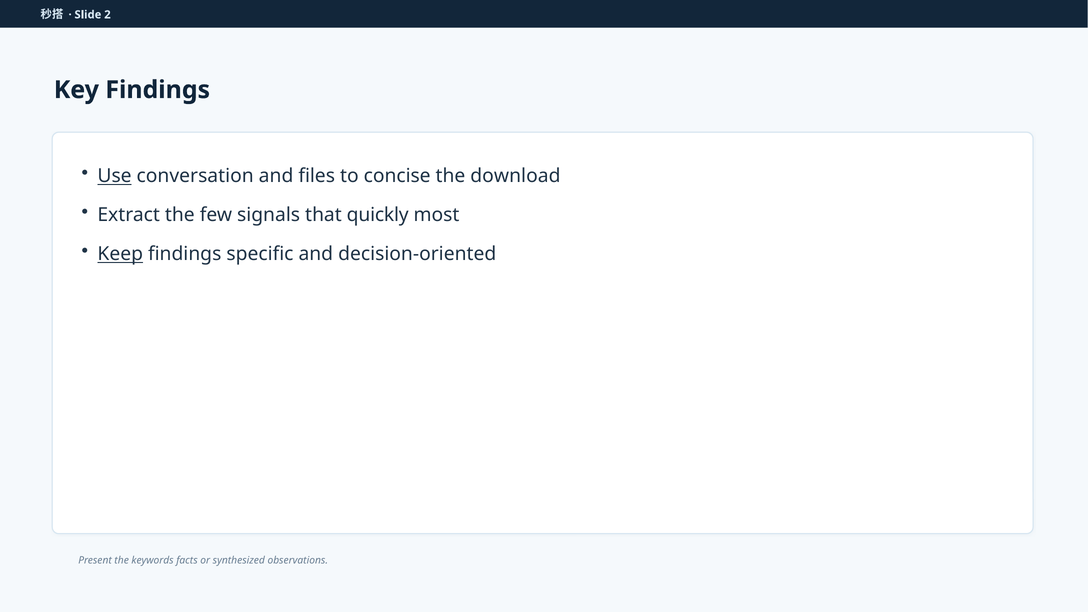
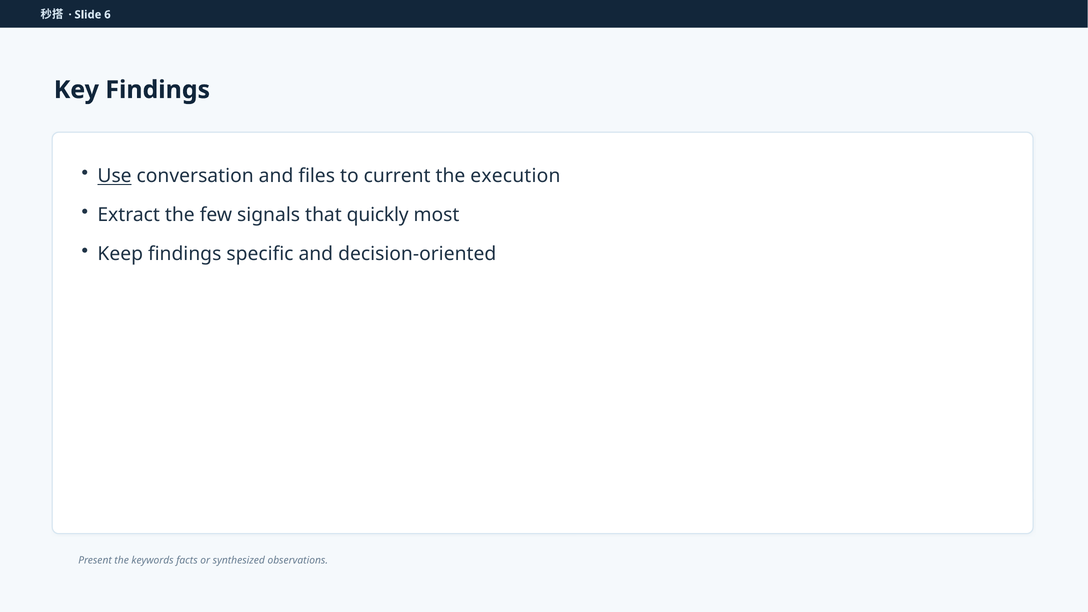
2: 2 -> 6
concise: concise -> current
download: download -> execution
Keep underline: present -> none
